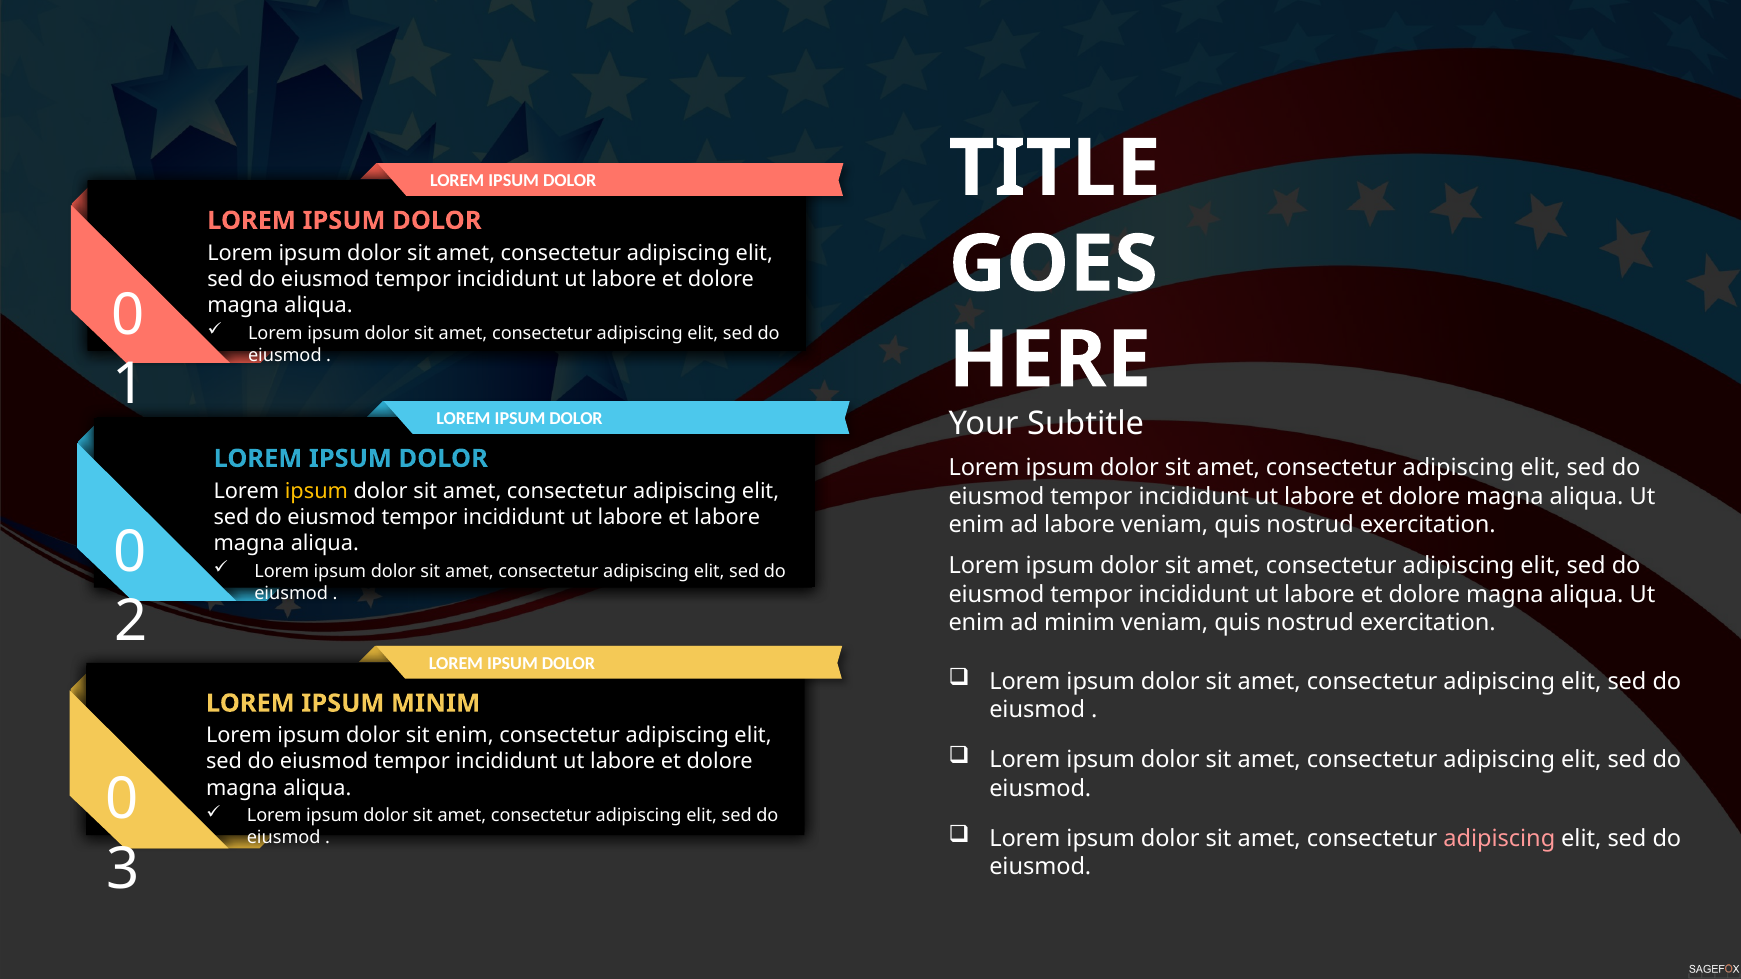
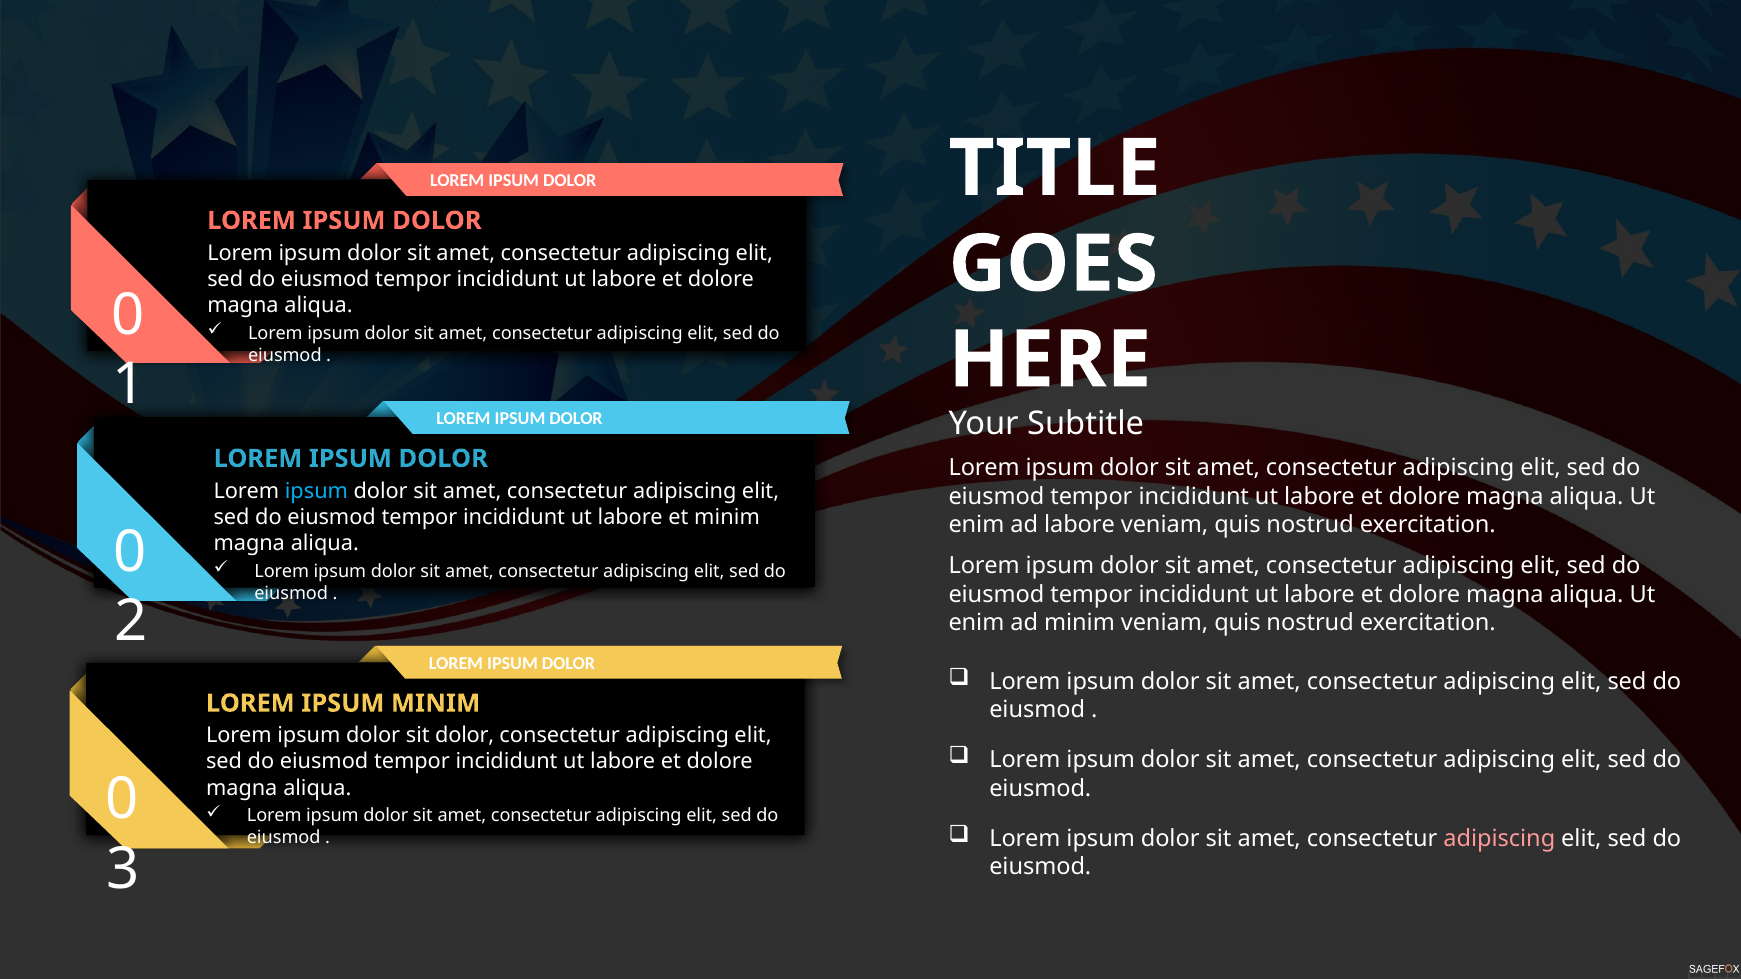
ipsum at (316, 491) colour: yellow -> light blue
et labore: labore -> minim
sit enim: enim -> dolor
